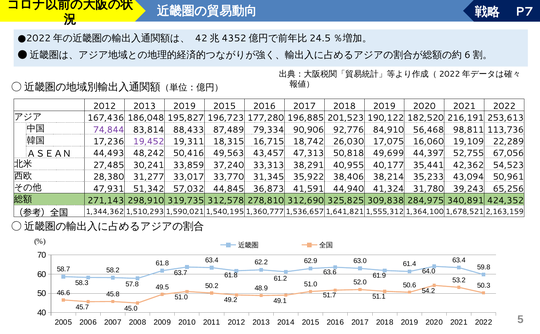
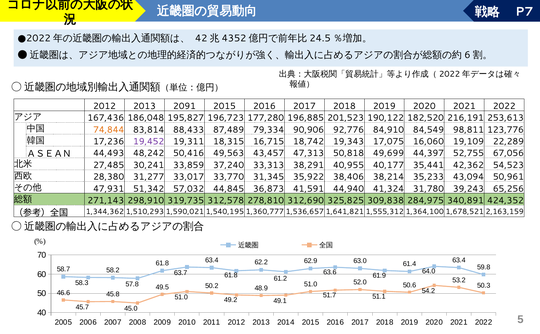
2013 2019: 2019 -> 2091
74,844 colour: purple -> orange
56,468: 56,468 -> 84,549
113,736: 113,736 -> 123,776
26,030: 26,030 -> 19,343
